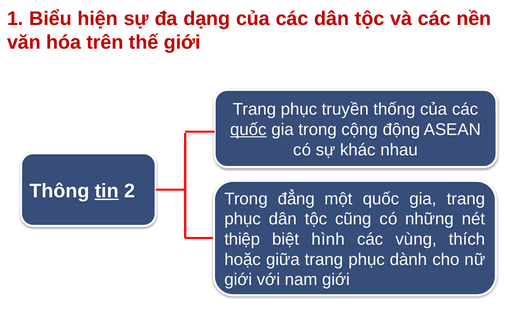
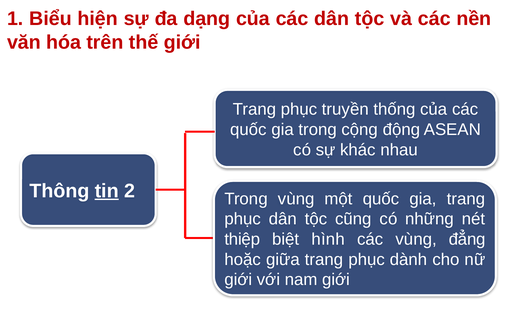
quốc at (248, 129) underline: present -> none
Trong đẳng: đẳng -> vùng
thích: thích -> đẳng
